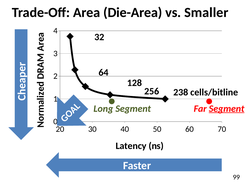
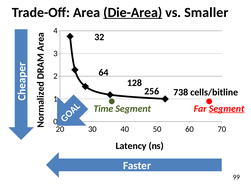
Die-Area underline: none -> present
238: 238 -> 738
Long: Long -> Time
